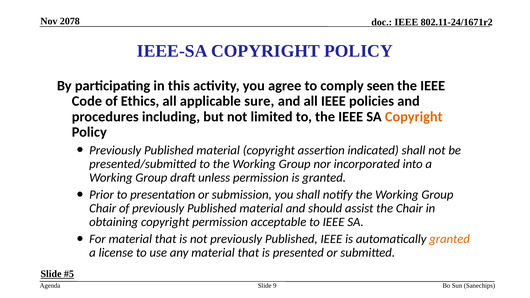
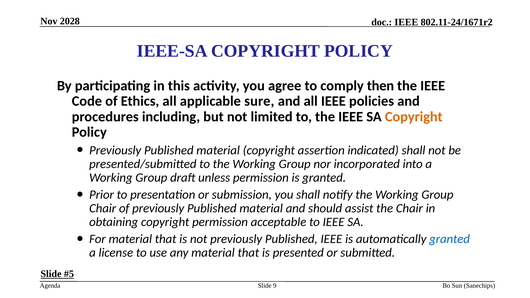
2078: 2078 -> 2028
seen: seen -> then
granted at (450, 239) colour: orange -> blue
